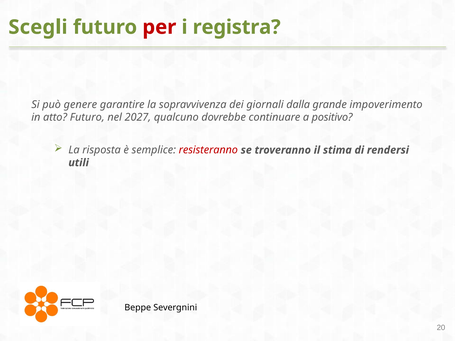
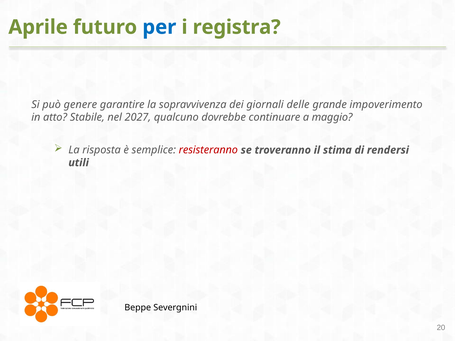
Scegli: Scegli -> Aprile
per colour: red -> blue
dalla: dalla -> delle
atto Futuro: Futuro -> Stabile
positivo: positivo -> maggio
